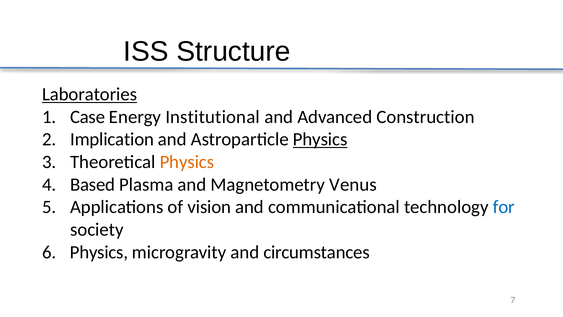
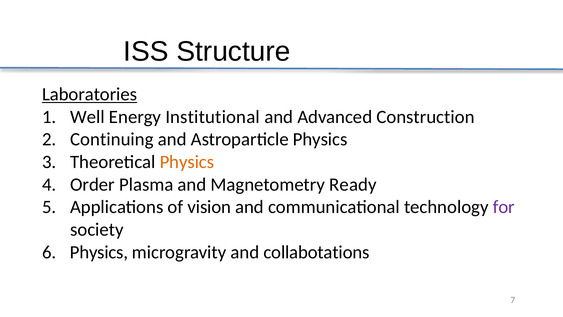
Case: Case -> Well
Implication: Implication -> Continuing
Physics at (320, 139) underline: present -> none
Based: Based -> Order
Venus: Venus -> Ready
for colour: blue -> purple
circumstances: circumstances -> collabotations
